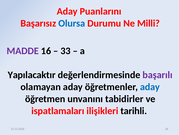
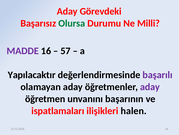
Puanlarını: Puanlarını -> Görevdeki
Olursa colour: blue -> green
33: 33 -> 57
aday at (150, 86) colour: blue -> purple
tabidirler: tabidirler -> başarının
tarihli: tarihli -> halen
